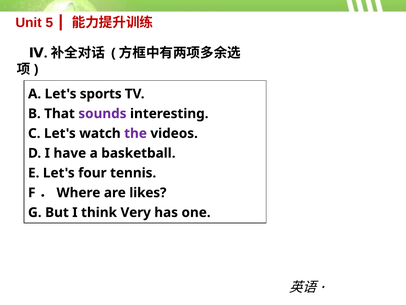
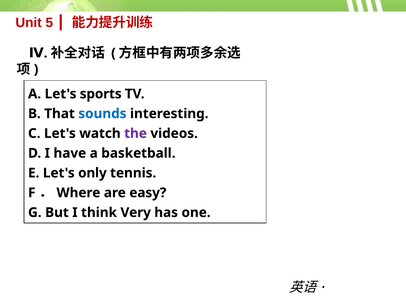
sounds colour: purple -> blue
four: four -> only
likes: likes -> easy
